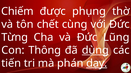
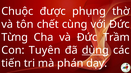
Chiếm: Chiếm -> Chuộc
Lũng: Lũng -> Trầm
Thông: Thông -> Tuyên
dạy underline: present -> none
